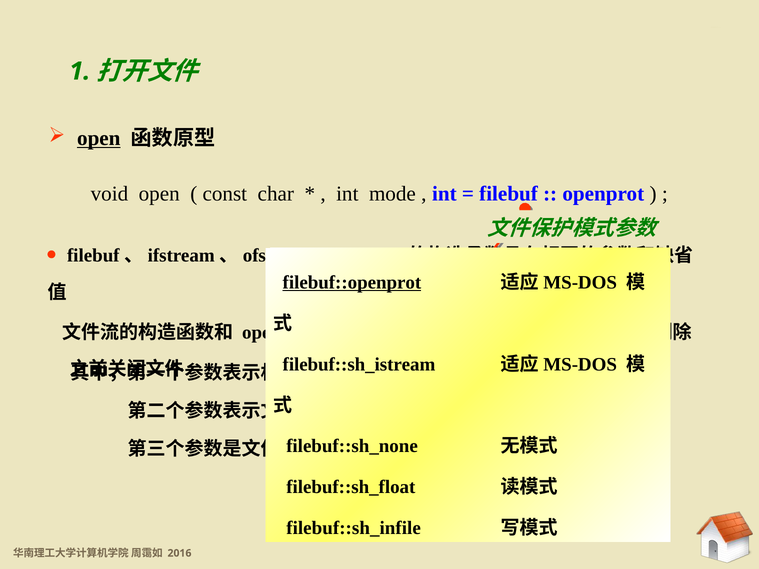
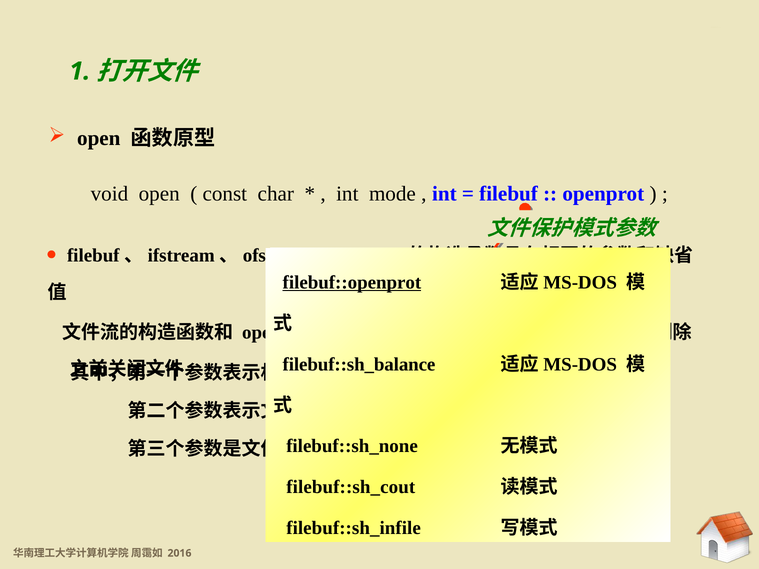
open at (99, 139) underline: present -> none
filebuf::sh_istream: filebuf::sh_istream -> filebuf::sh_balance
filebuf::sh_float: filebuf::sh_float -> filebuf::sh_cout
